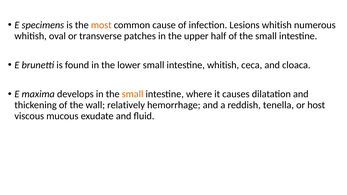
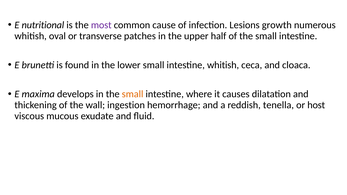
specimens: specimens -> nutritional
most colour: orange -> purple
Lesions whitish: whitish -> growth
relatively: relatively -> ingestion
